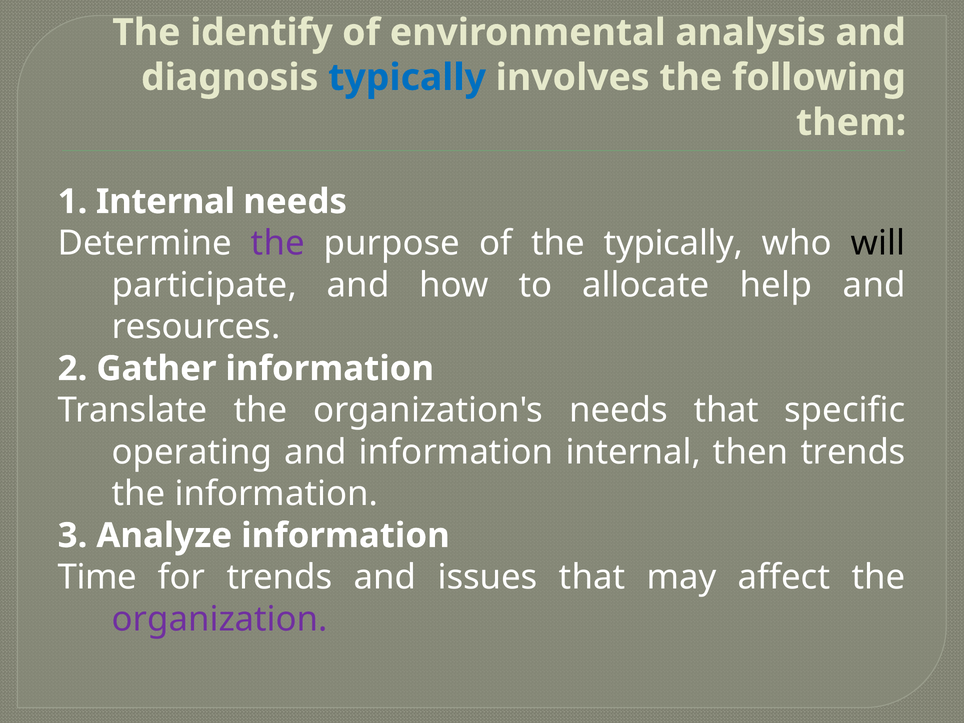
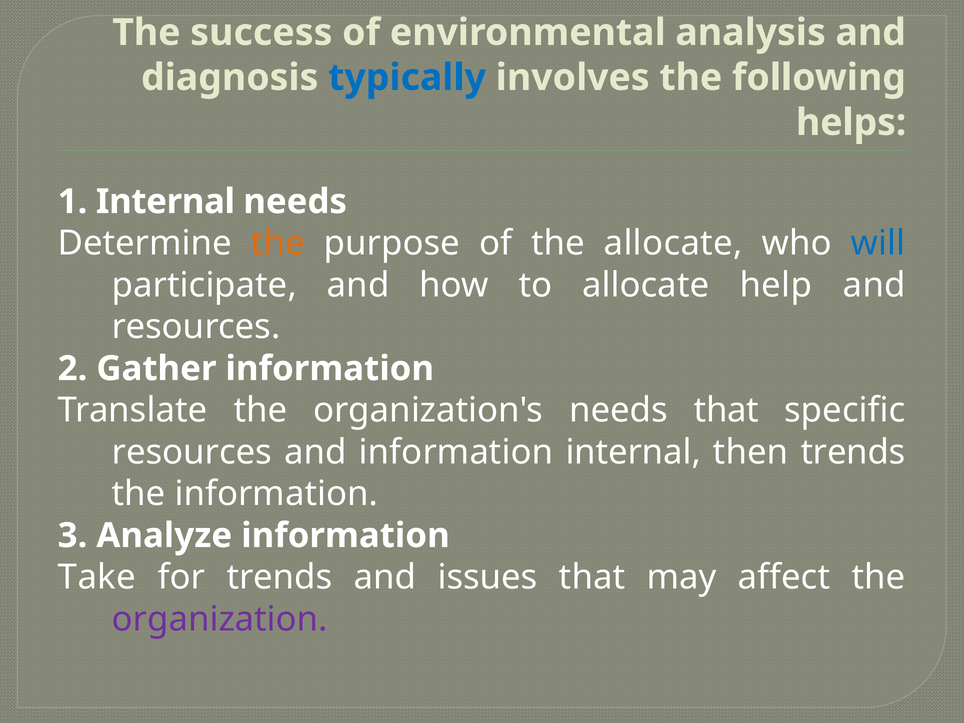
identify: identify -> success
them: them -> helps
the at (278, 243) colour: purple -> orange
the typically: typically -> allocate
will colour: black -> blue
operating at (192, 452): operating -> resources
Time: Time -> Take
